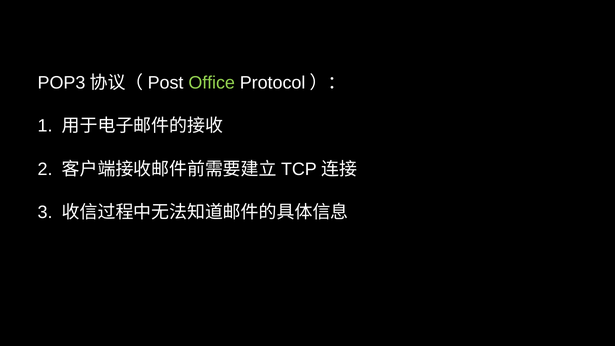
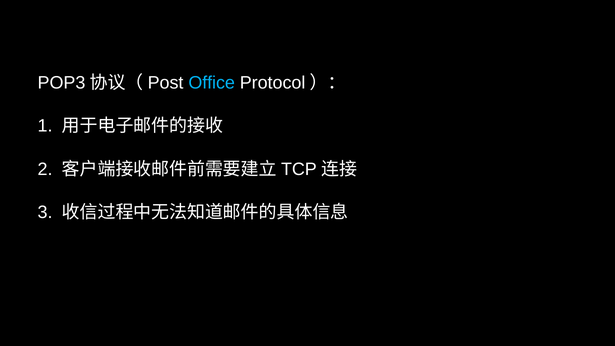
Office colour: light green -> light blue
